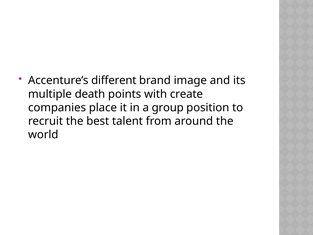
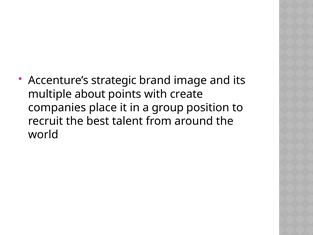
different: different -> strategic
death: death -> about
